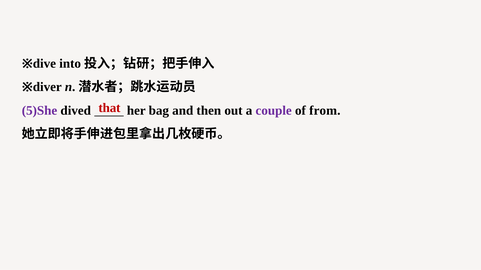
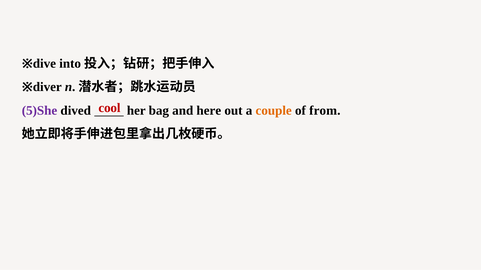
that: that -> cool
then: then -> here
couple colour: purple -> orange
